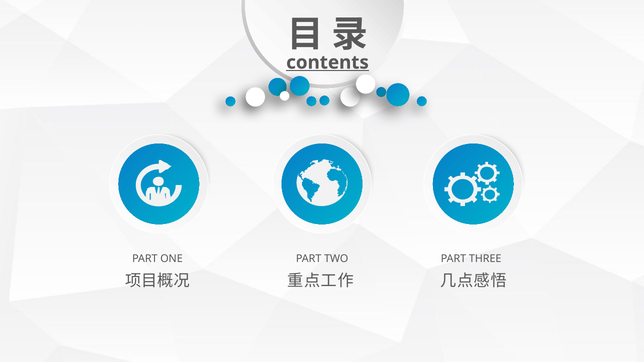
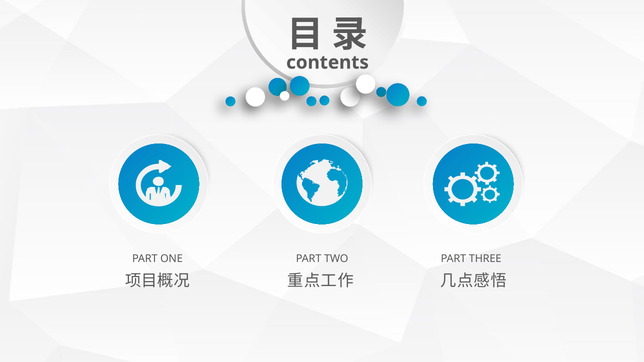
contents underline: present -> none
